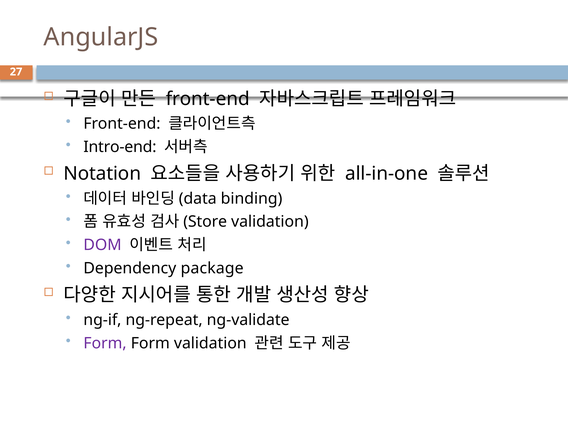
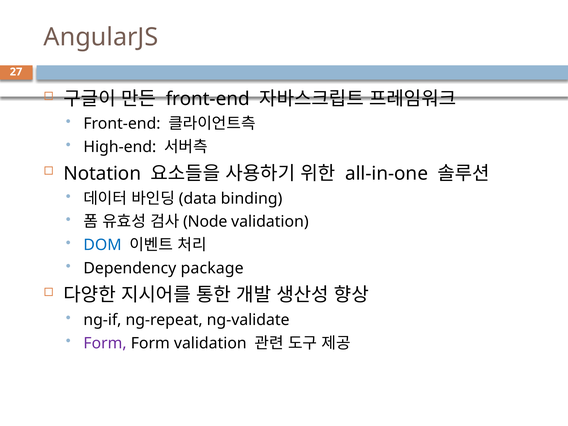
Intro-end: Intro-end -> High-end
Store: Store -> Node
DOM colour: purple -> blue
